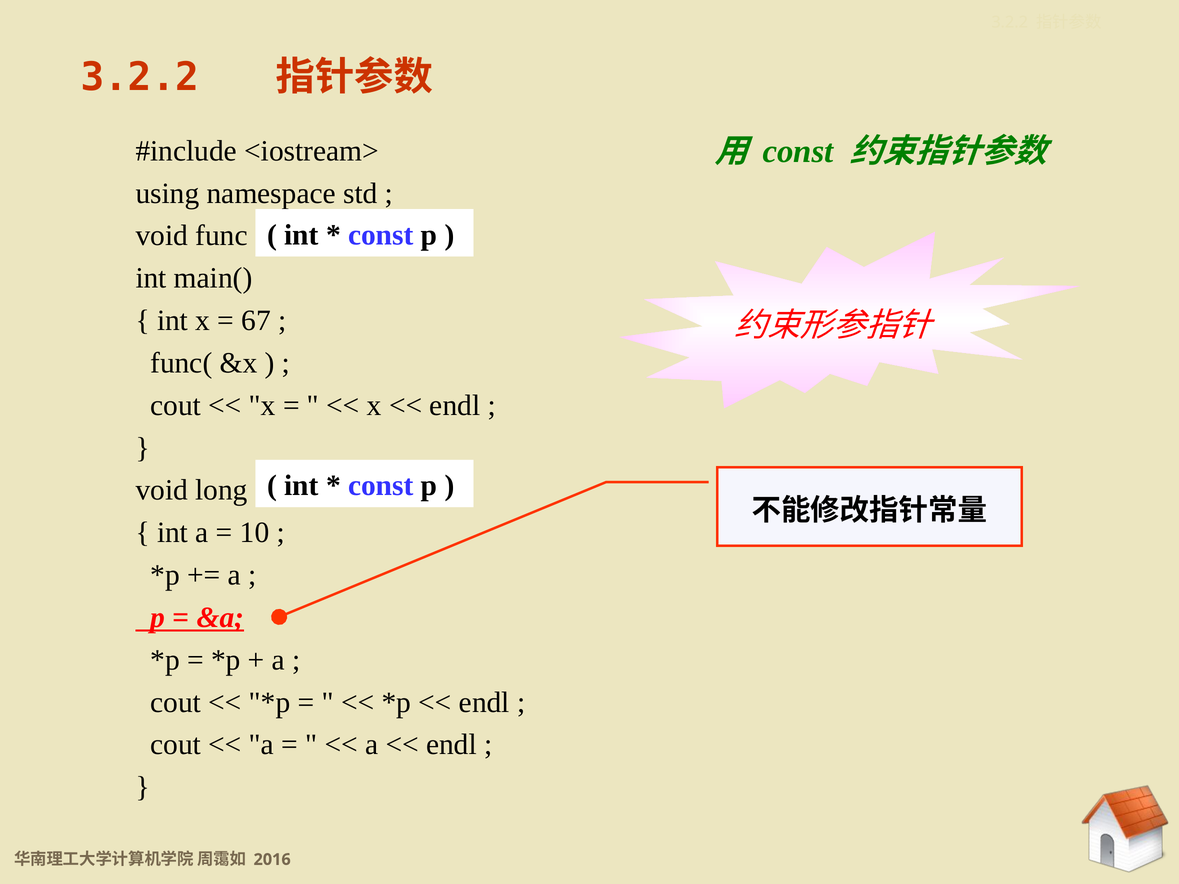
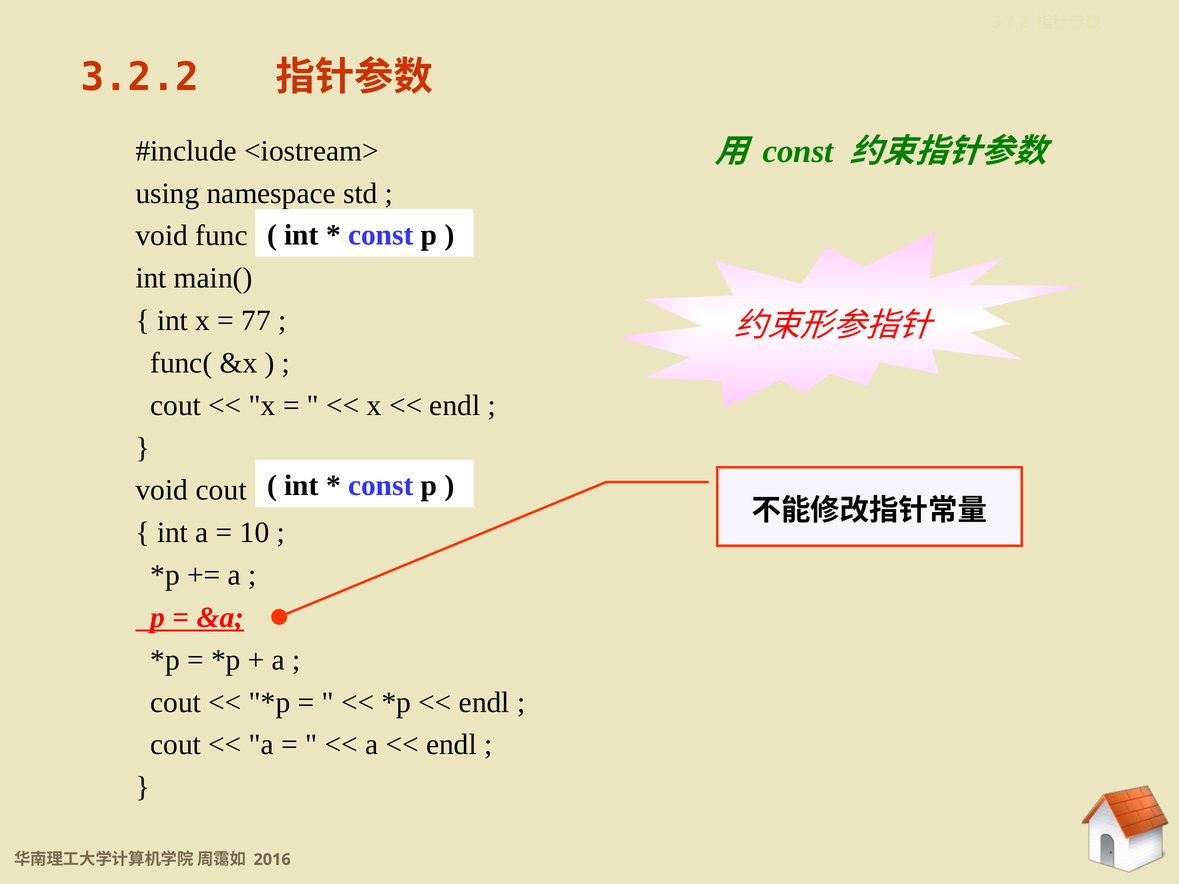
67: 67 -> 77
void long: long -> cout
